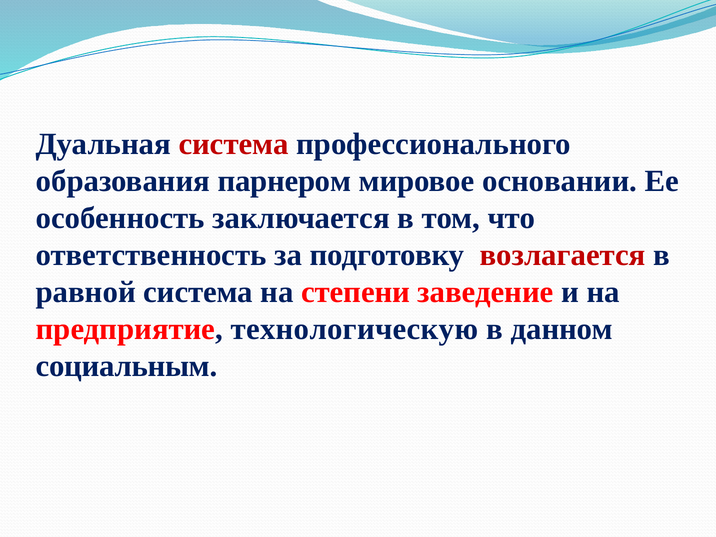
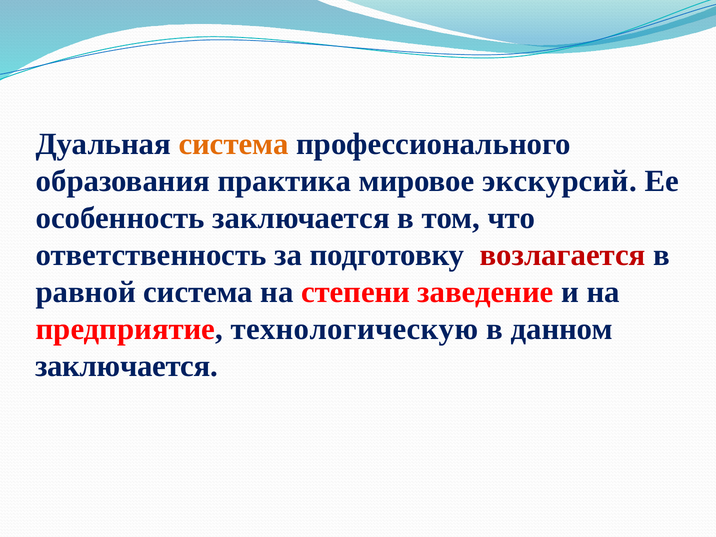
система at (234, 144) colour: red -> orange
парнером: парнером -> практика
основании: основании -> экскурсий
социальным at (127, 366): социальным -> заключается
